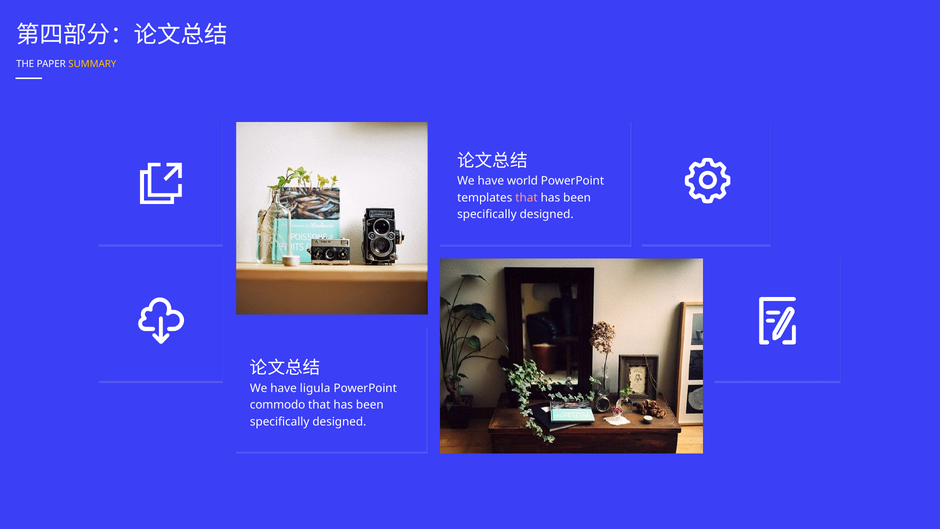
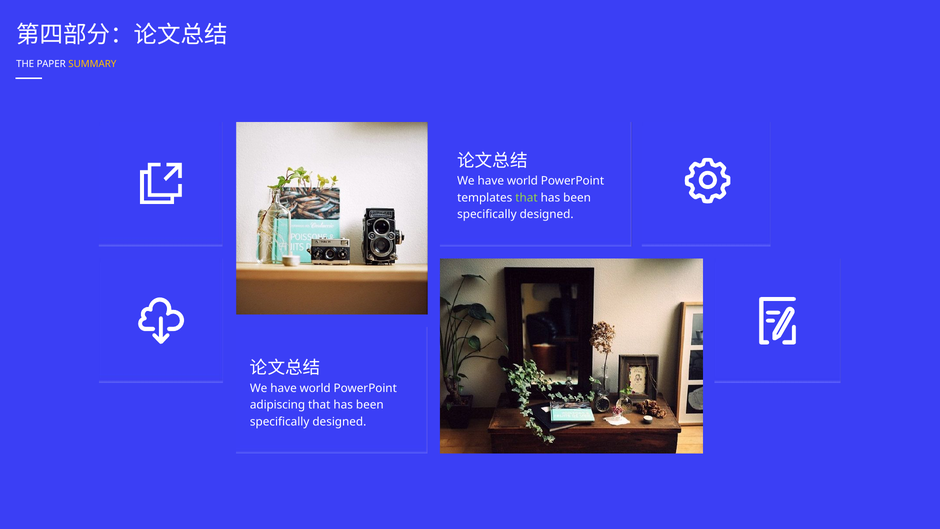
that at (526, 198) colour: pink -> light green
ligula at (315, 388): ligula -> world
commodo: commodo -> adipiscing
